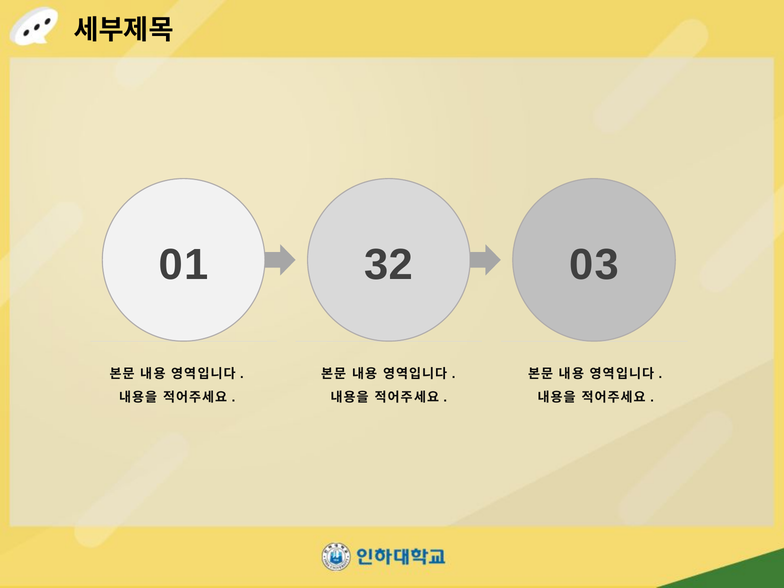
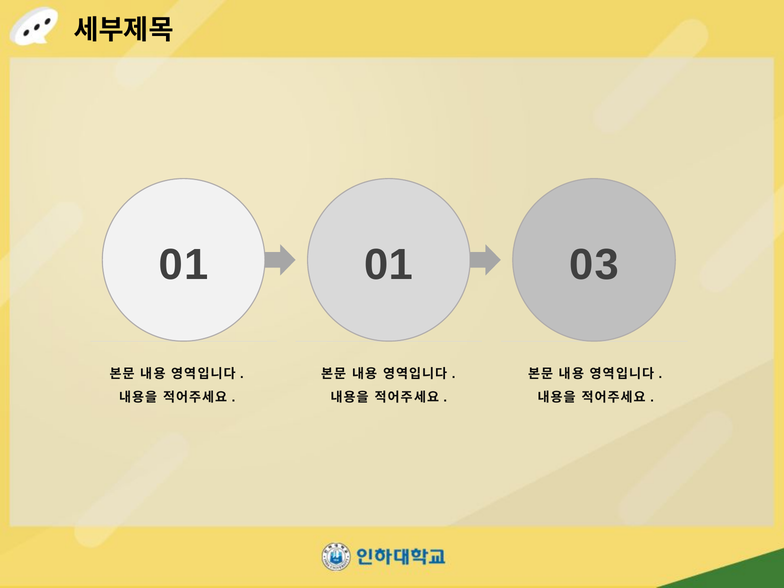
01 32: 32 -> 01
